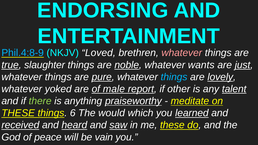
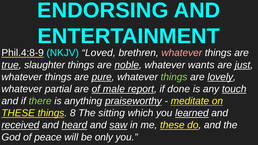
Phil.4:8-9 colour: light blue -> white
things at (174, 77) colour: light blue -> light green
yoked: yoked -> partial
other: other -> done
talent: talent -> touch
6: 6 -> 8
would: would -> sitting
vain: vain -> only
